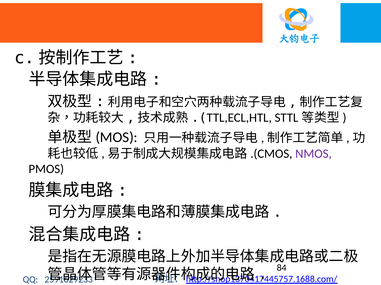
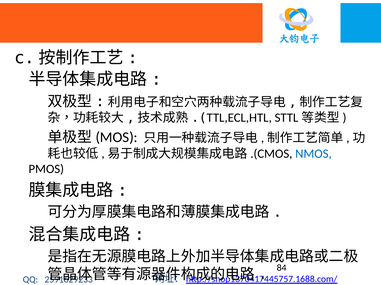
NMOS colour: purple -> blue
